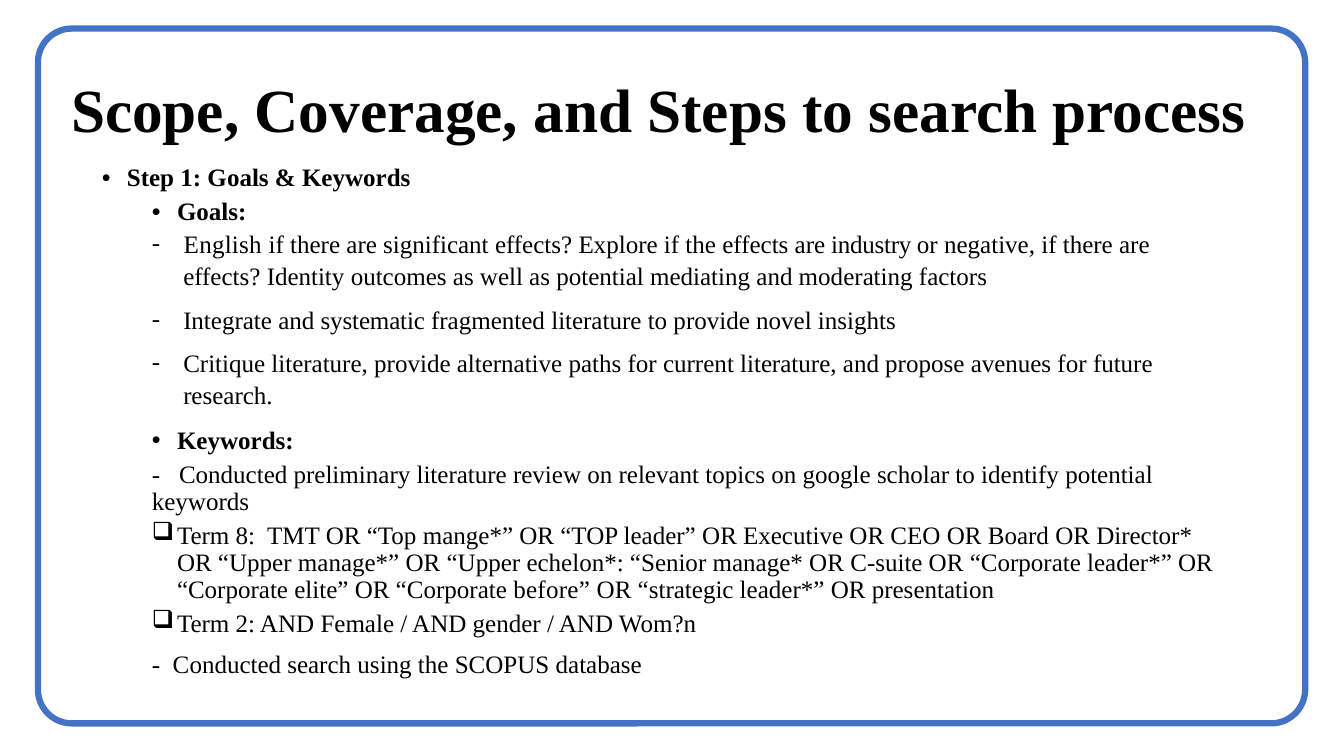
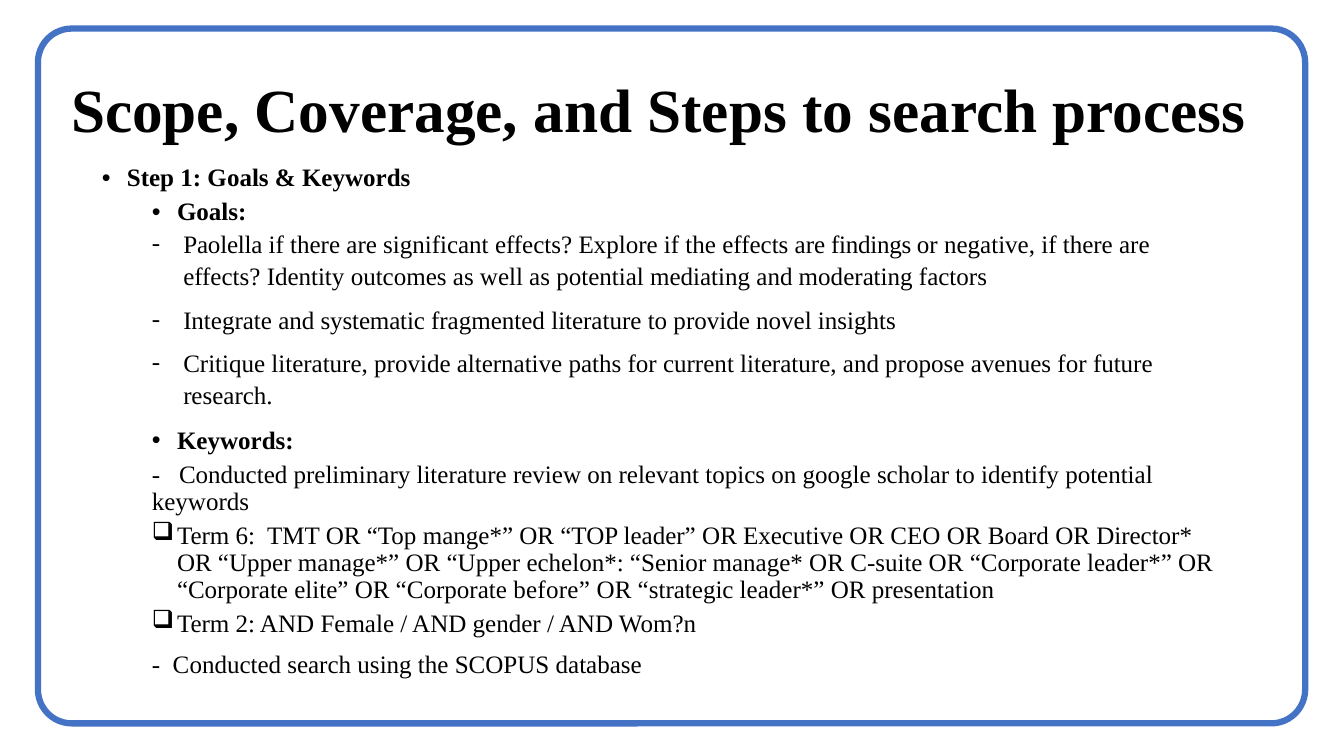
English: English -> Paolella
industry: industry -> findings
8: 8 -> 6
